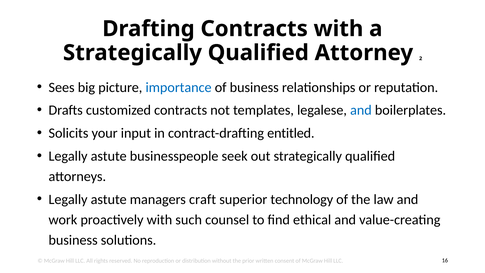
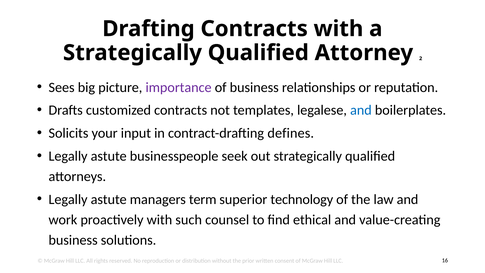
importance colour: blue -> purple
entitled: entitled -> defines
craft: craft -> term
